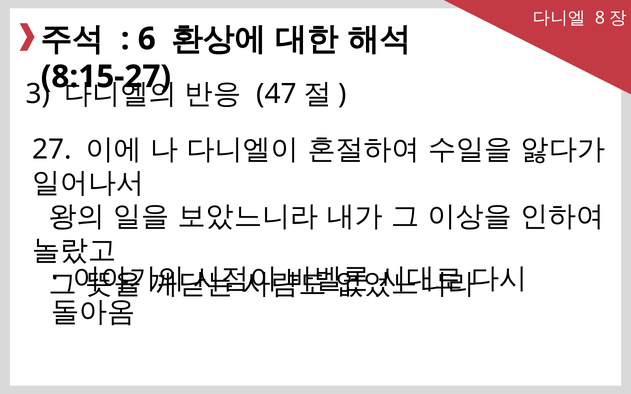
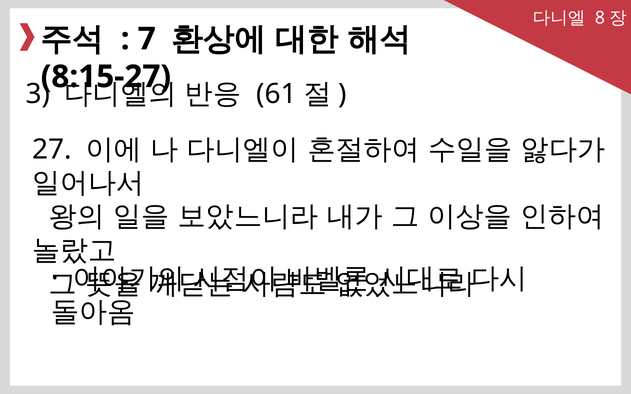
6: 6 -> 7
47: 47 -> 61
